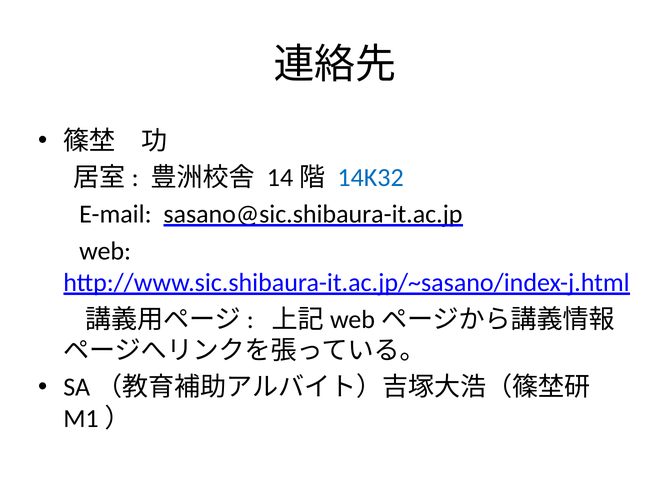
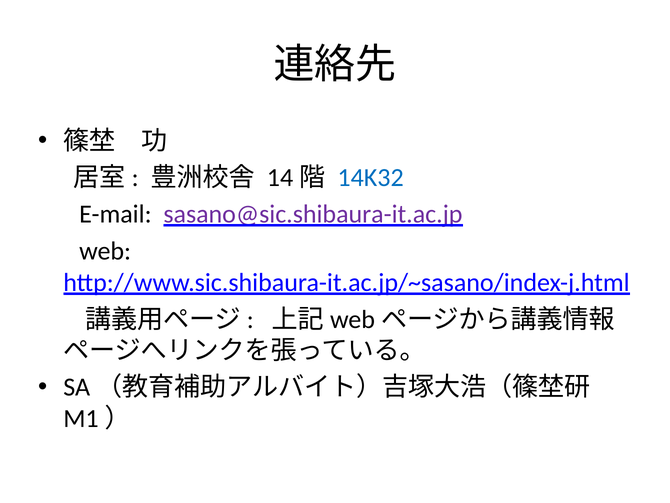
sasano@sic.shibaura-it.ac.jp colour: black -> purple
